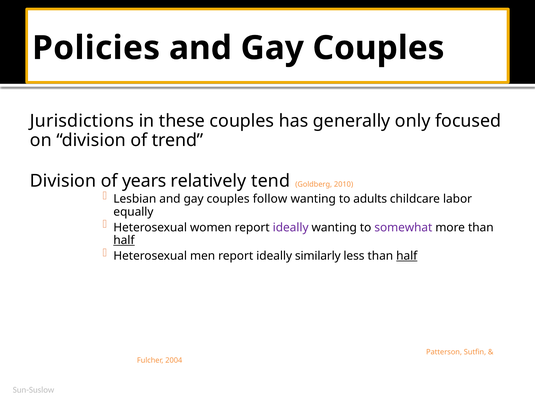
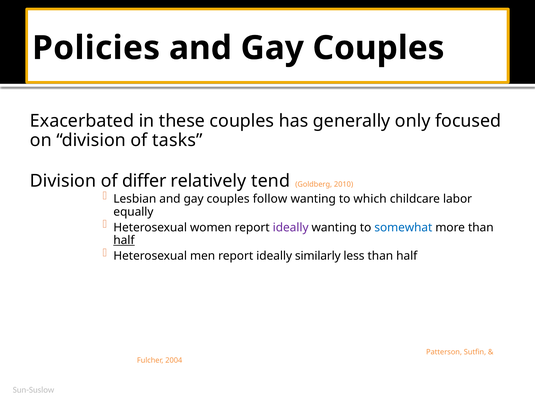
Jurisdictions: Jurisdictions -> Exacerbated
trend: trend -> tasks
years: years -> differ
adults: adults -> which
somewhat colour: purple -> blue
half at (407, 256) underline: present -> none
